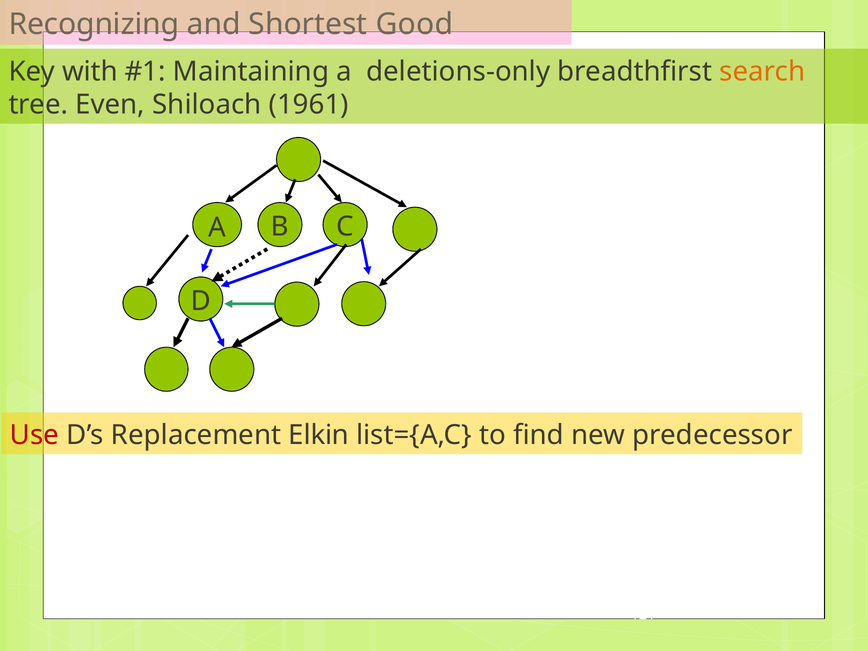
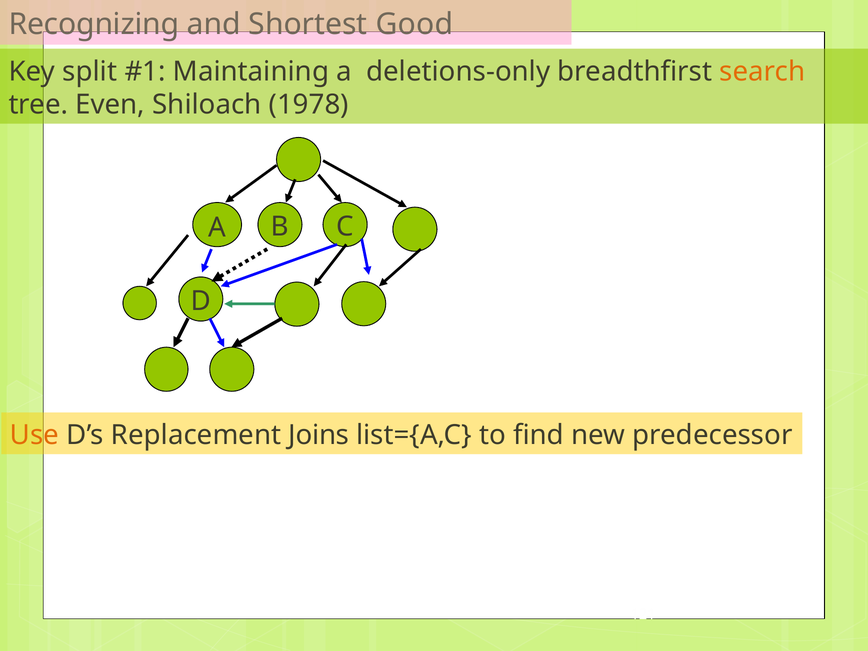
with: with -> split
1961: 1961 -> 1978
Use colour: red -> orange
Elkin: Elkin -> Joins
